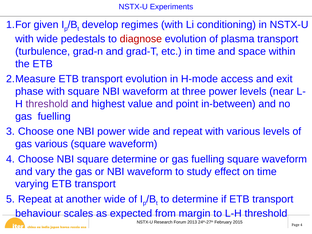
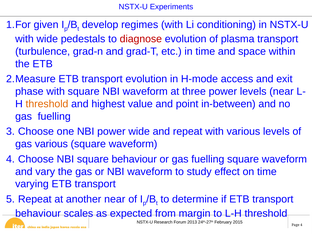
threshold at (47, 104) colour: purple -> orange
square determine: determine -> behaviour
another wide: wide -> near
